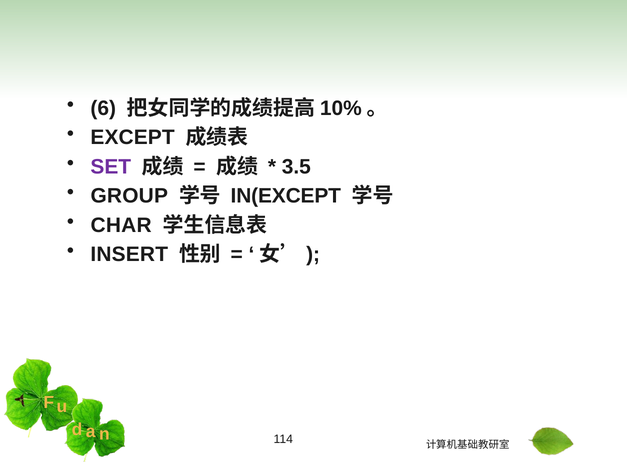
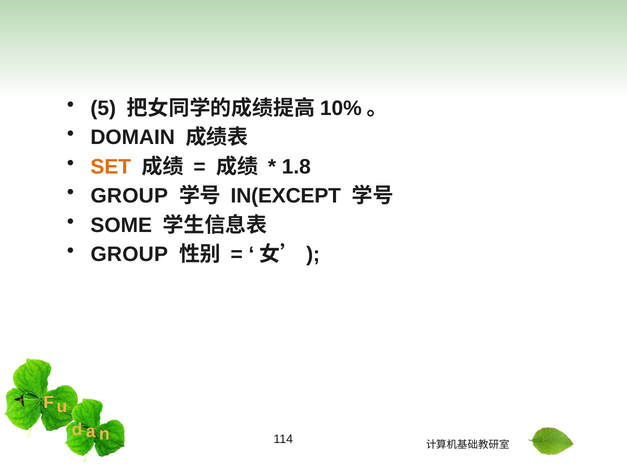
6: 6 -> 5
EXCEPT: EXCEPT -> DOMAIN
SET colour: purple -> orange
3.5: 3.5 -> 1.8
CHAR: CHAR -> SOME
INSERT at (129, 255): INSERT -> GROUP
